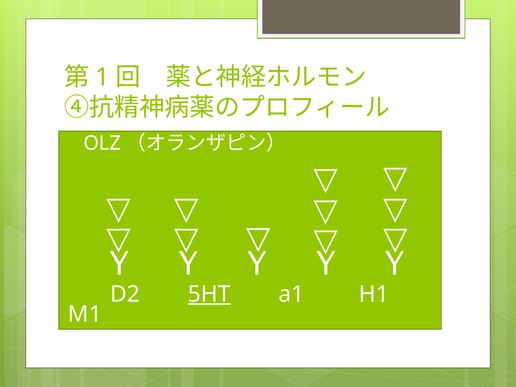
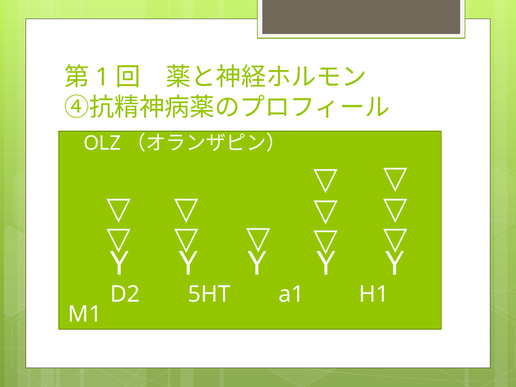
5HT underline: present -> none
